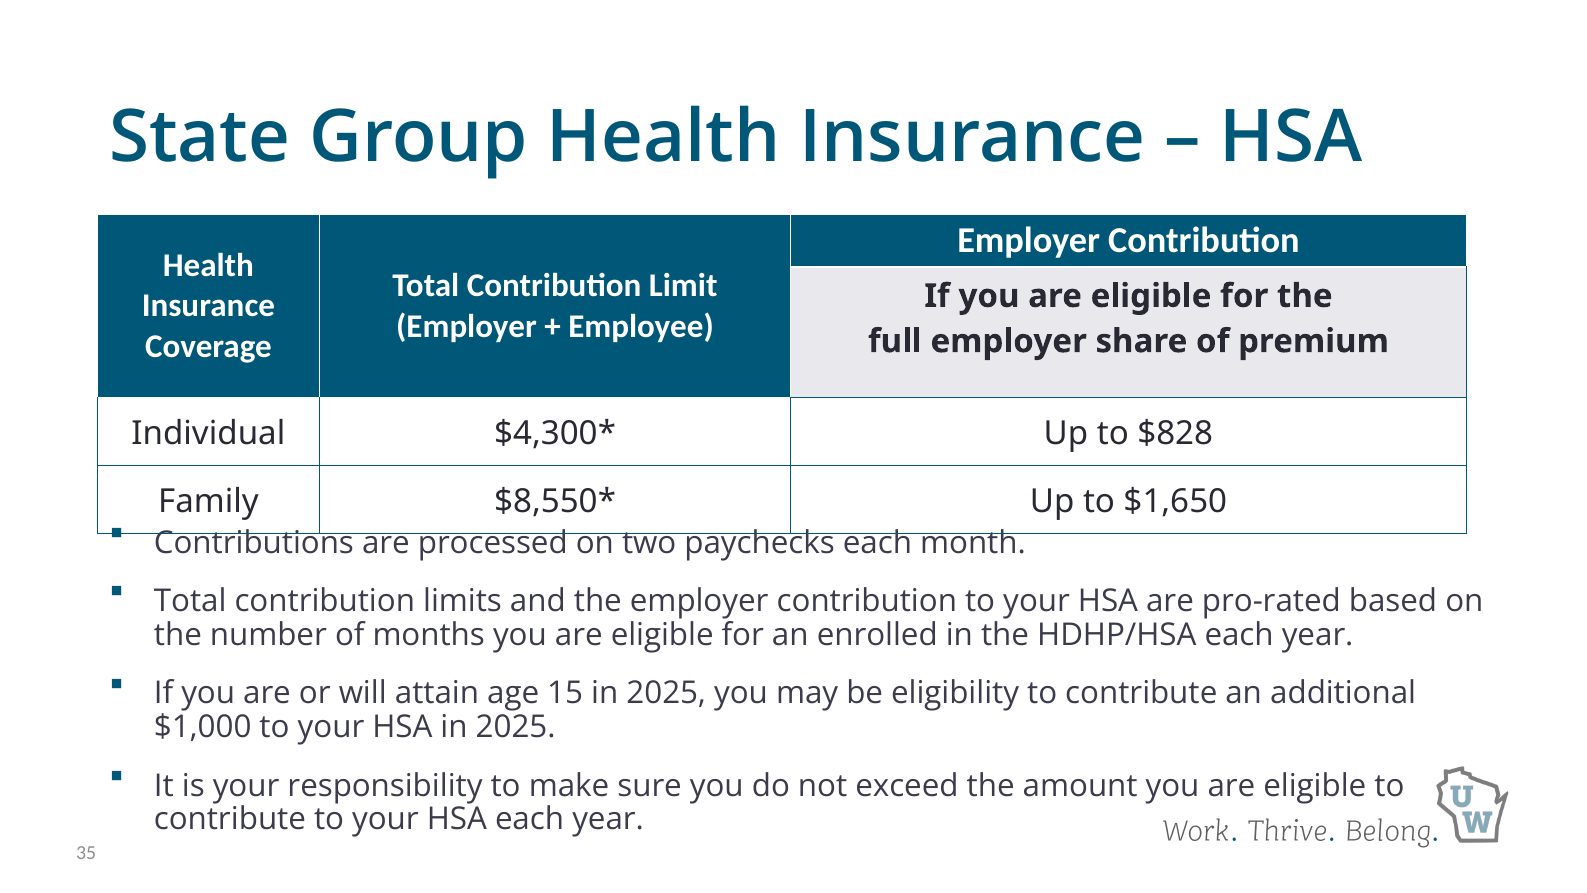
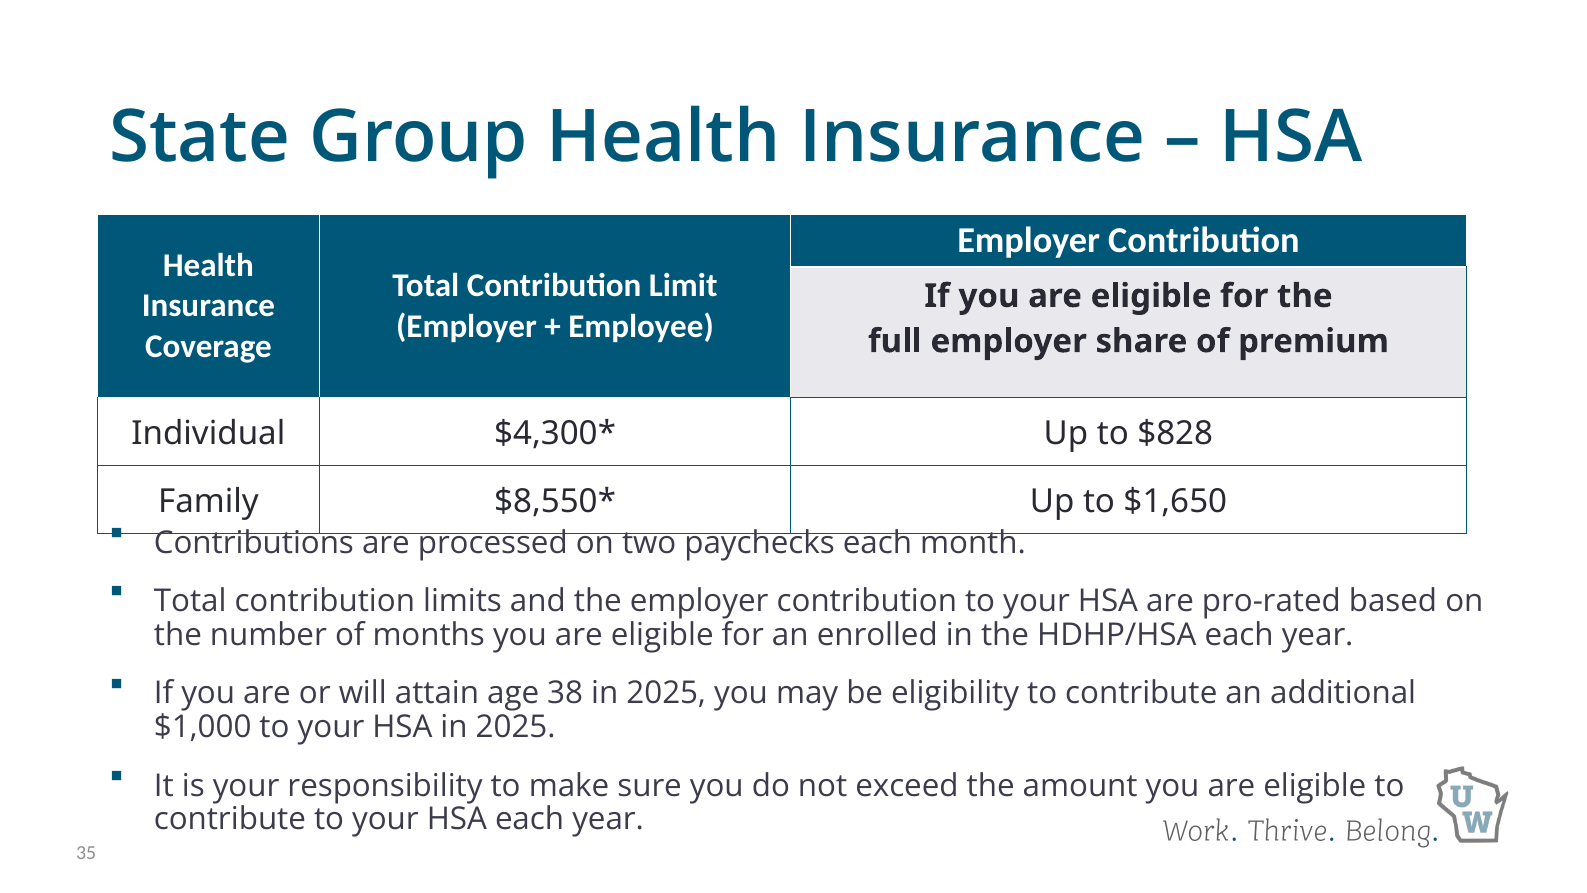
15: 15 -> 38
